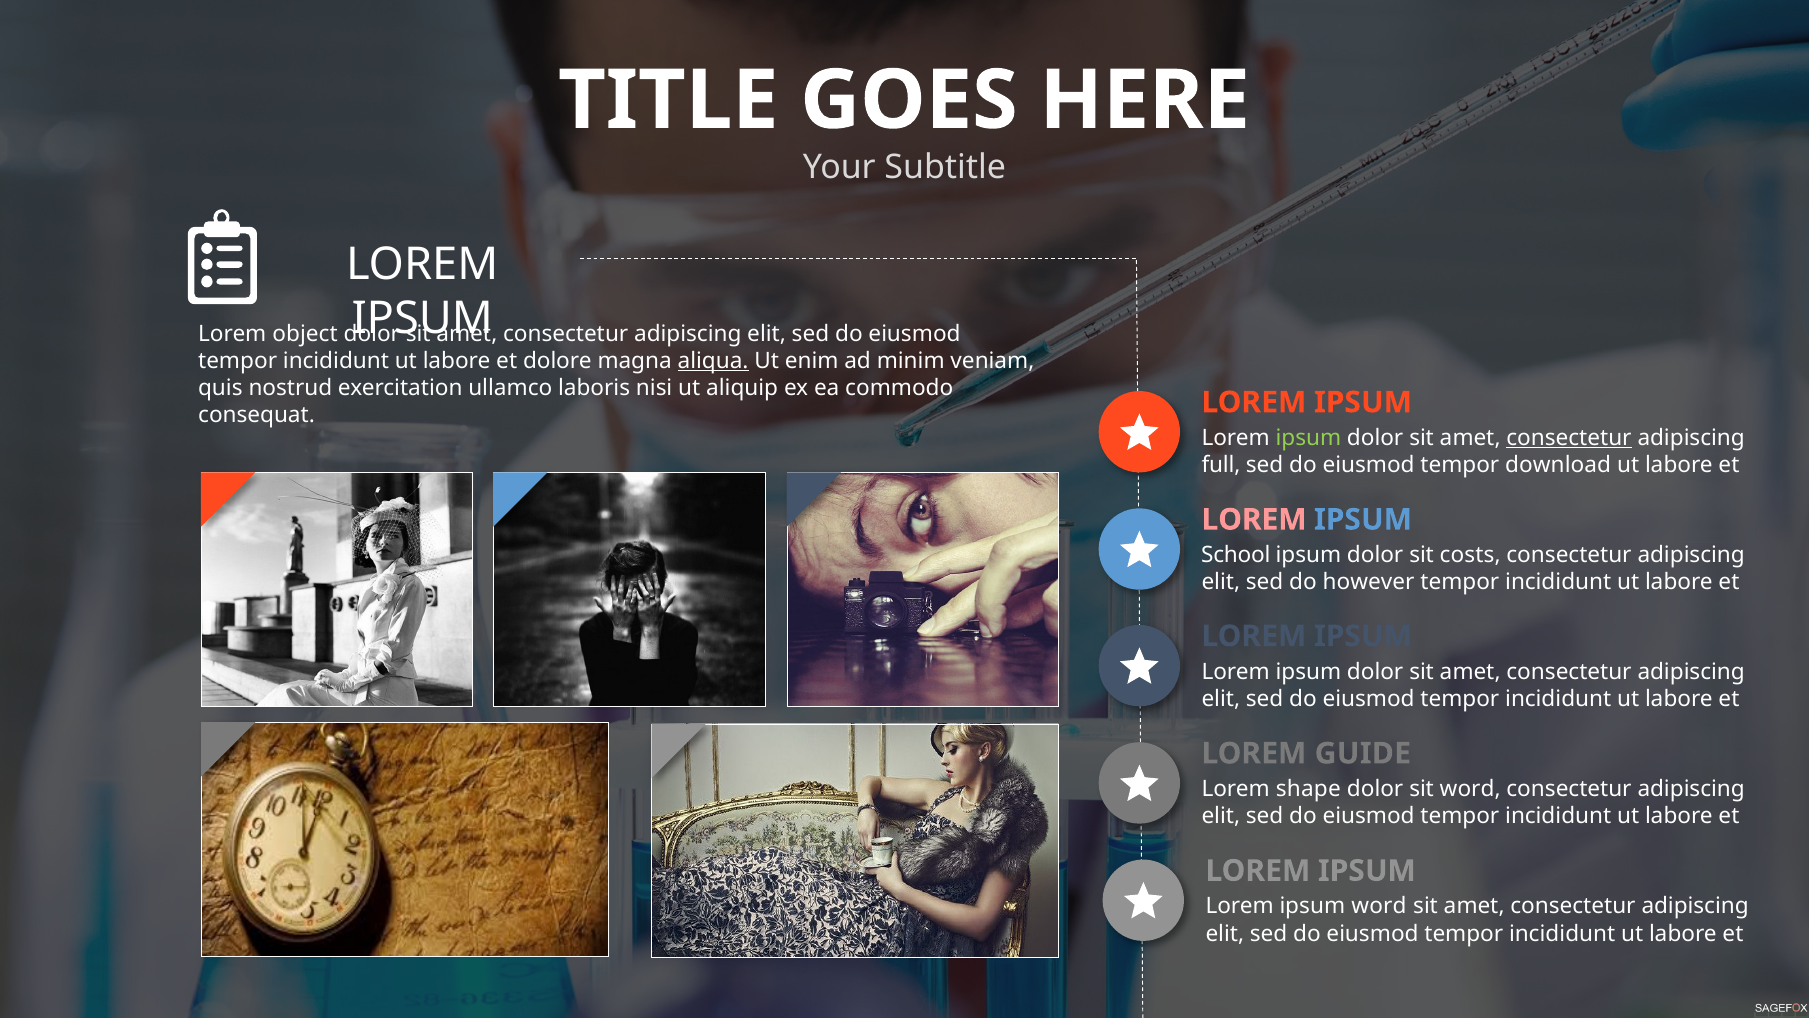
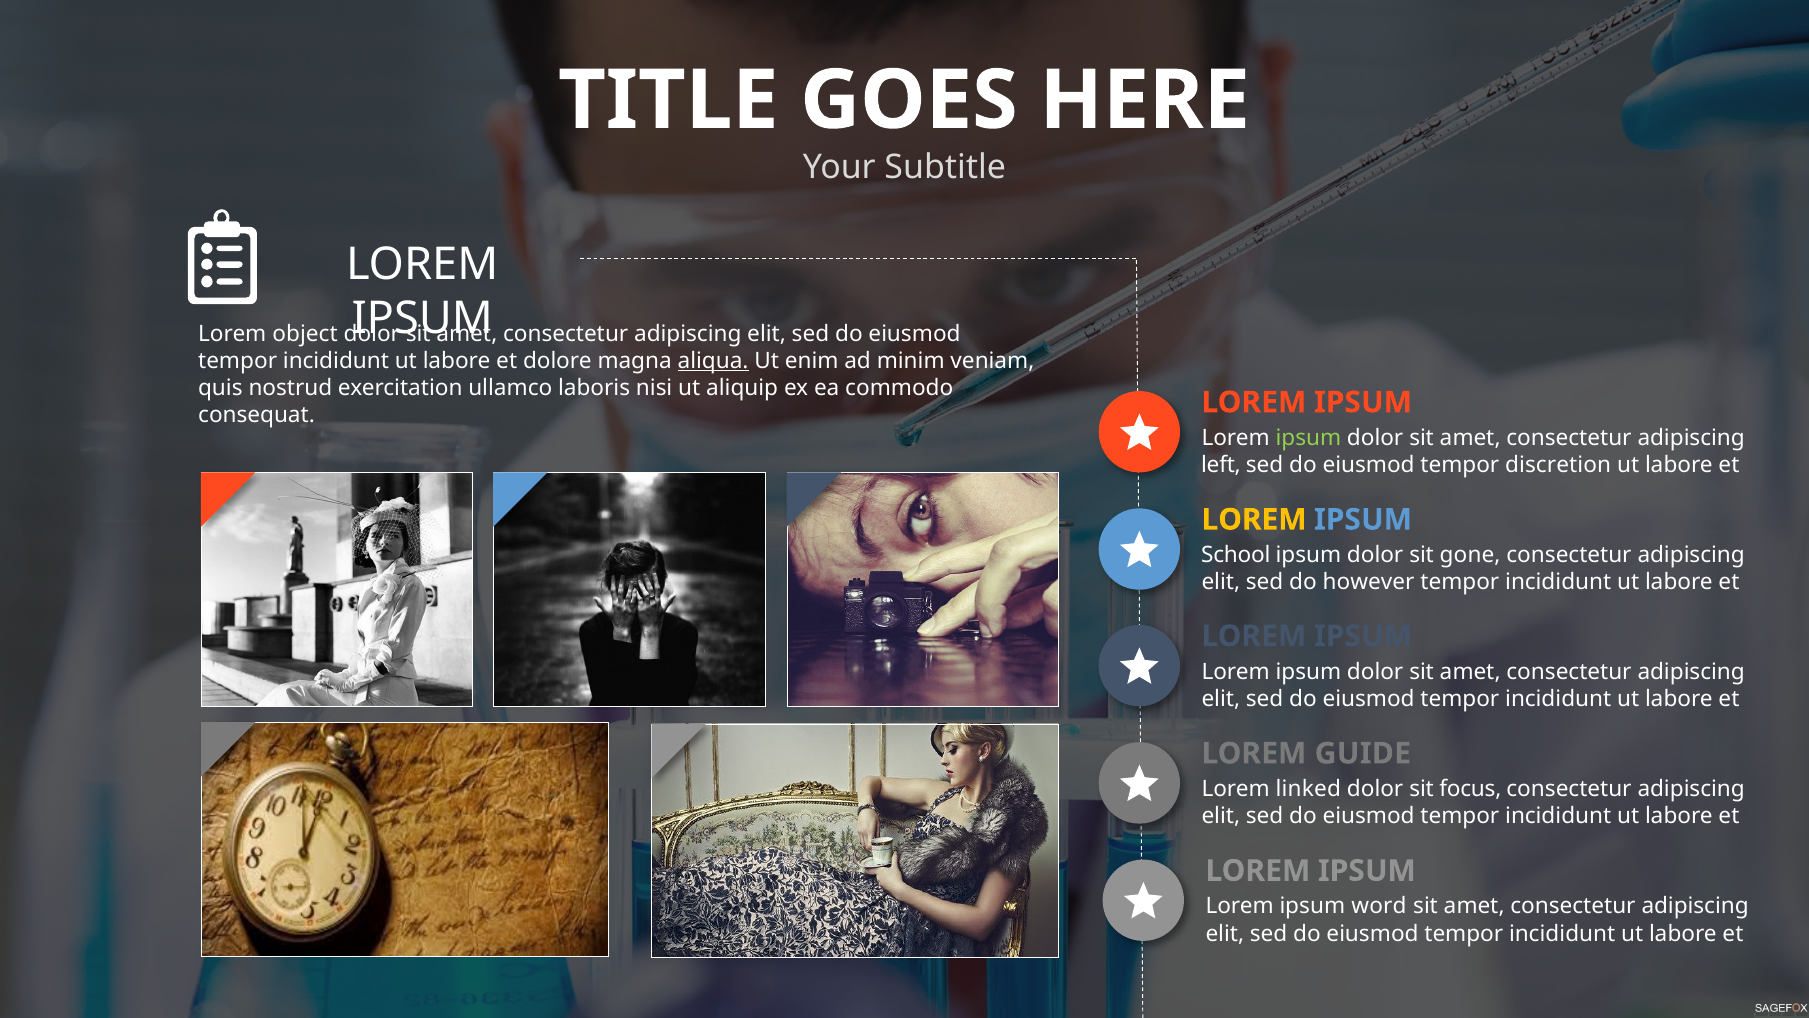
consectetur at (1569, 438) underline: present -> none
full: full -> left
download: download -> discretion
LOREM at (1254, 519) colour: pink -> yellow
costs: costs -> gone
shape: shape -> linked
sit word: word -> focus
